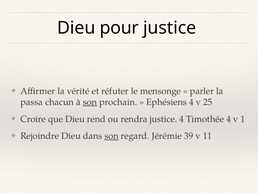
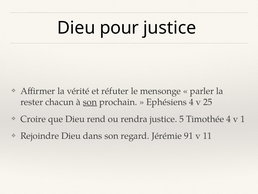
passa: passa -> rester
justice 4: 4 -> 5
son at (111, 136) underline: present -> none
39: 39 -> 91
